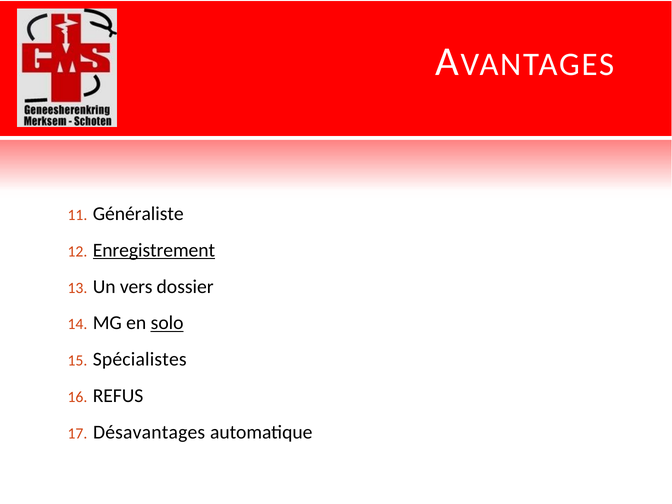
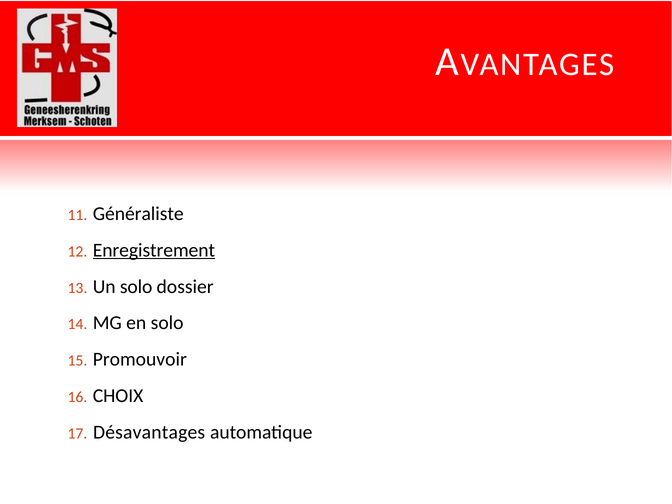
Un vers: vers -> solo
solo at (167, 323) underline: present -> none
Spécialistes: Spécialistes -> Promouvoir
REFUS: REFUS -> CHOIX
